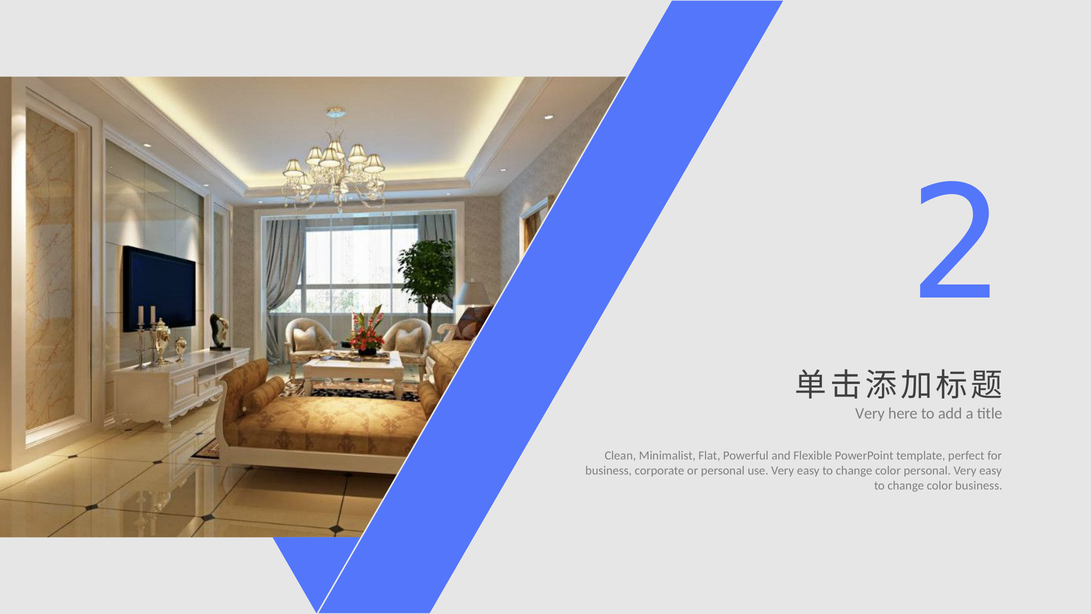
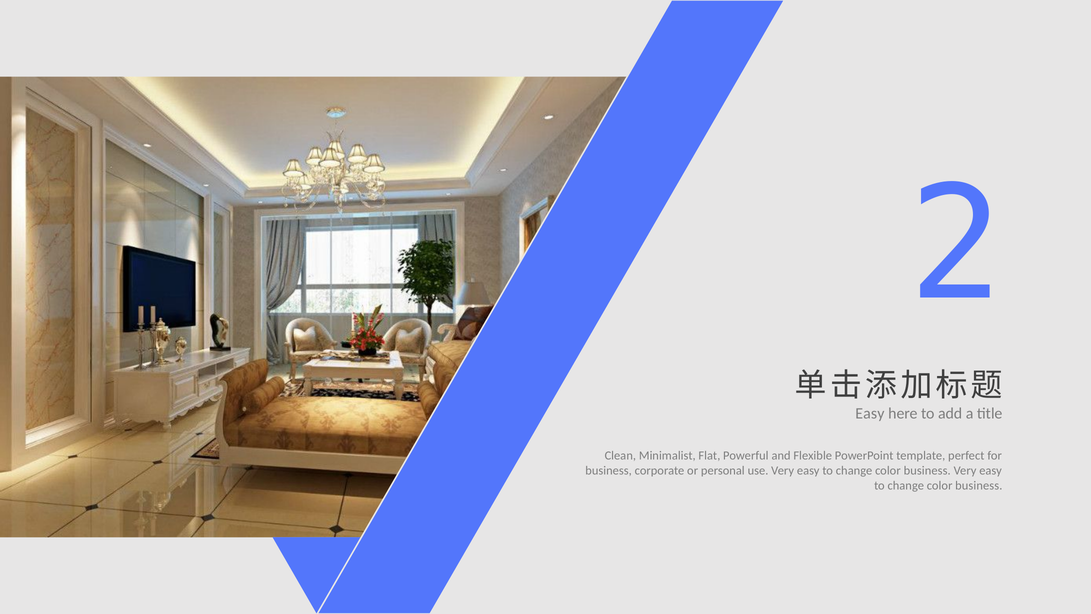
Very at (870, 413): Very -> Easy
personal at (927, 471): personal -> business
